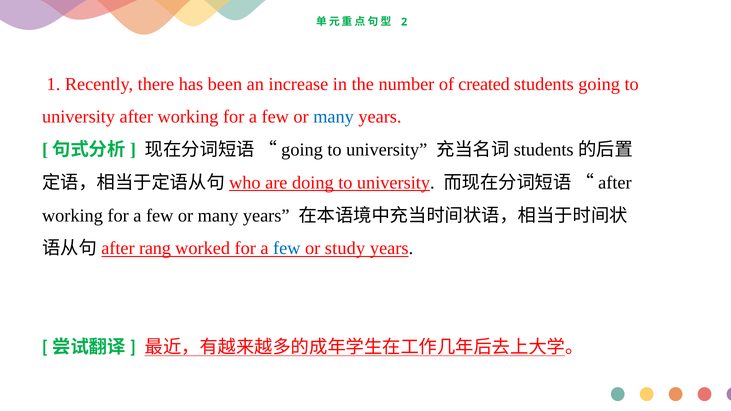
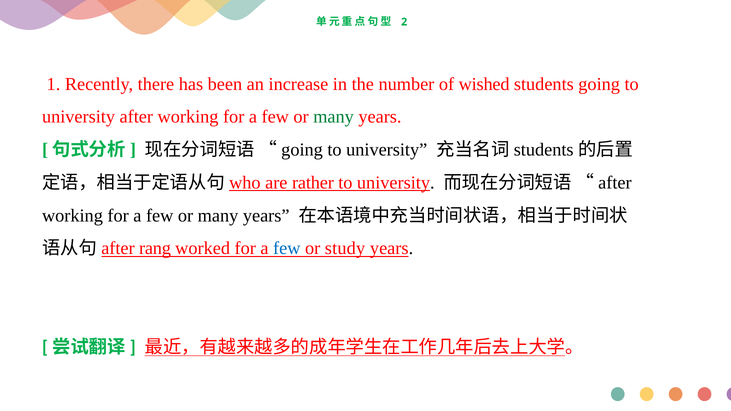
created: created -> wished
many at (334, 117) colour: blue -> green
doing: doing -> rather
